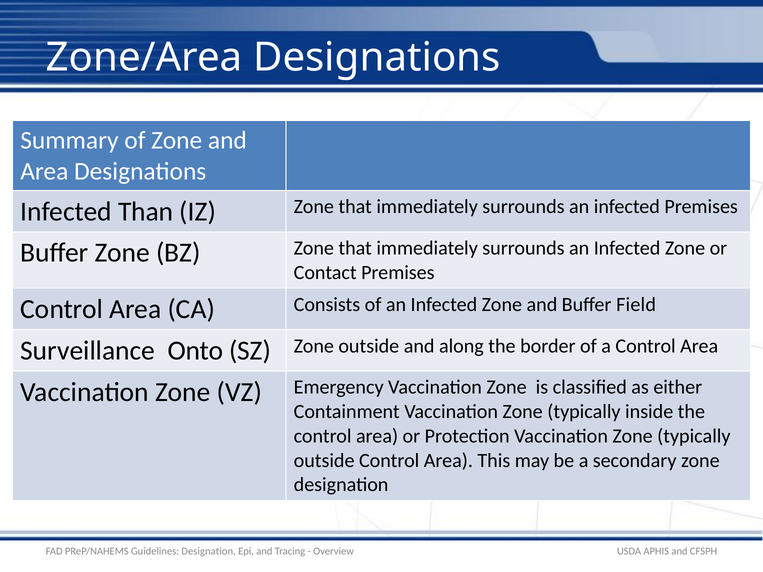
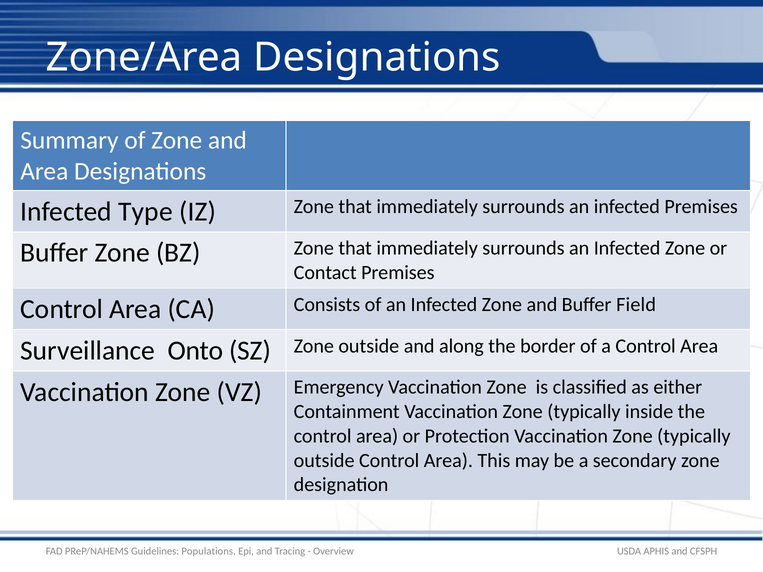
Than: Than -> Type
Guidelines Designation: Designation -> Populations
